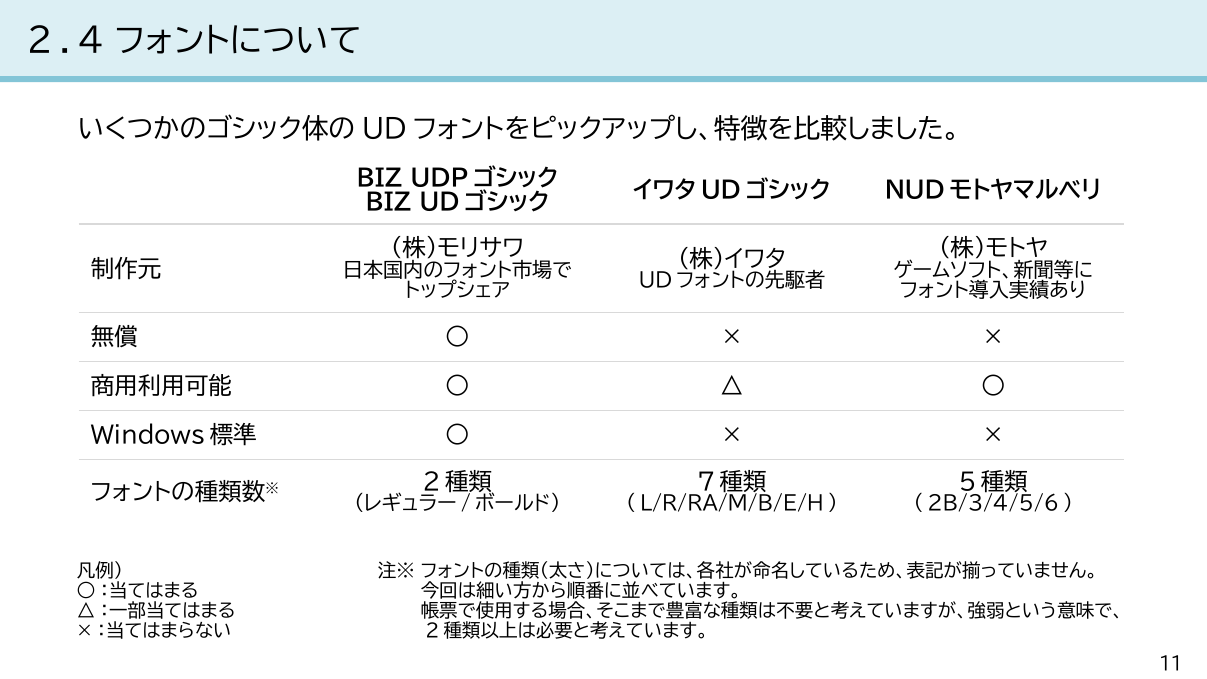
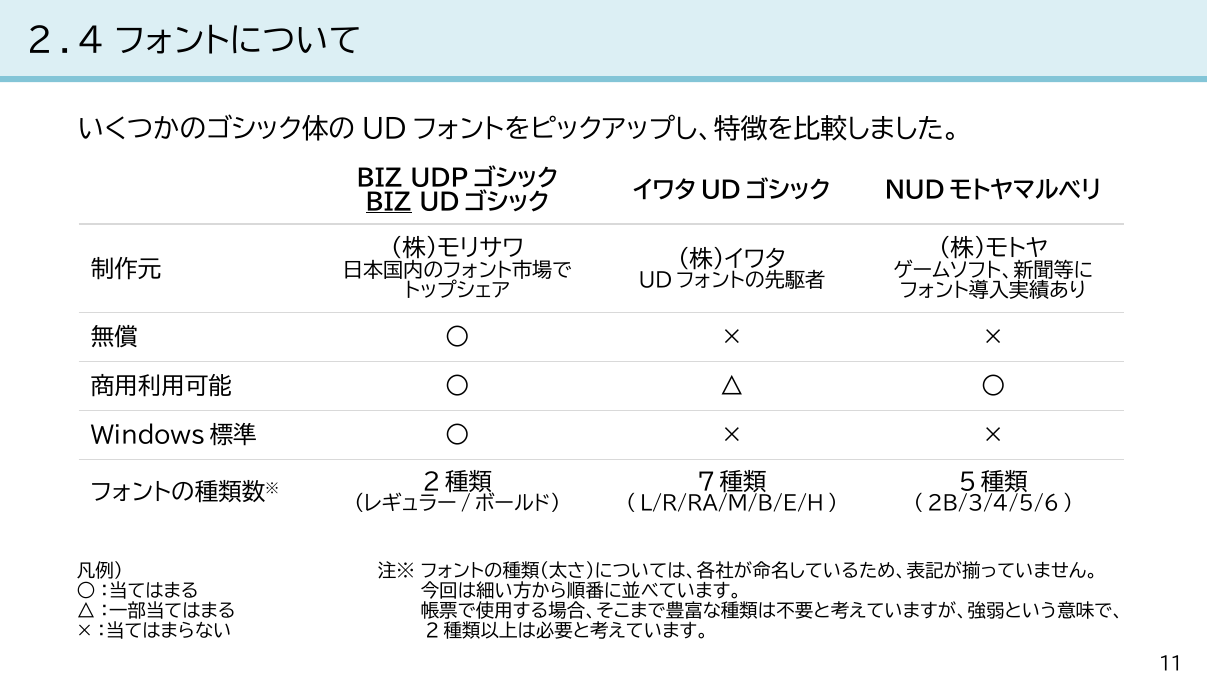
BIZ at (389, 203) underline: none -> present
